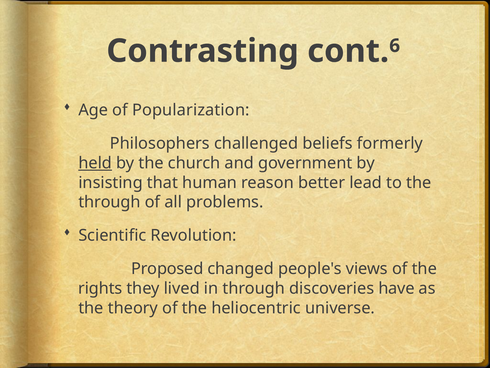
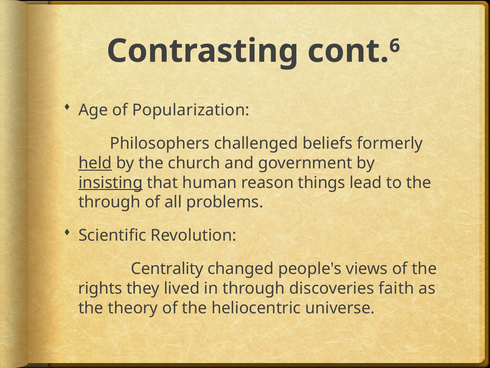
insisting underline: none -> present
better: better -> things
Proposed: Proposed -> Centrality
have: have -> faith
